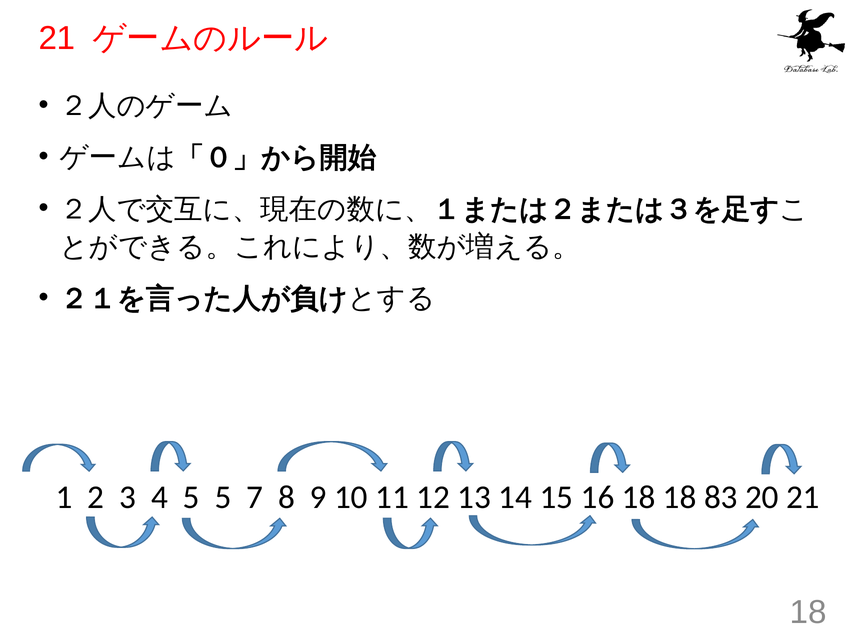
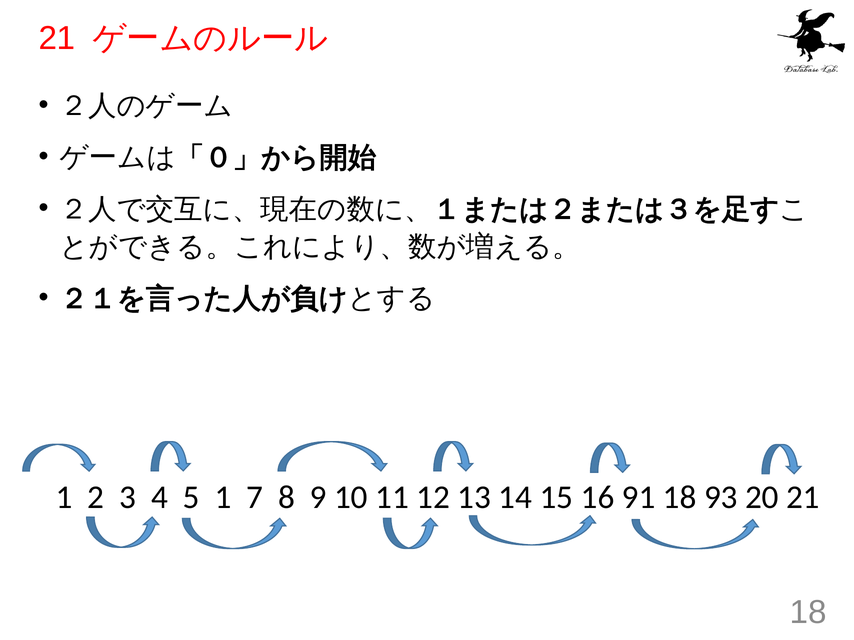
5 5: 5 -> 1
16 18: 18 -> 91
83: 83 -> 93
